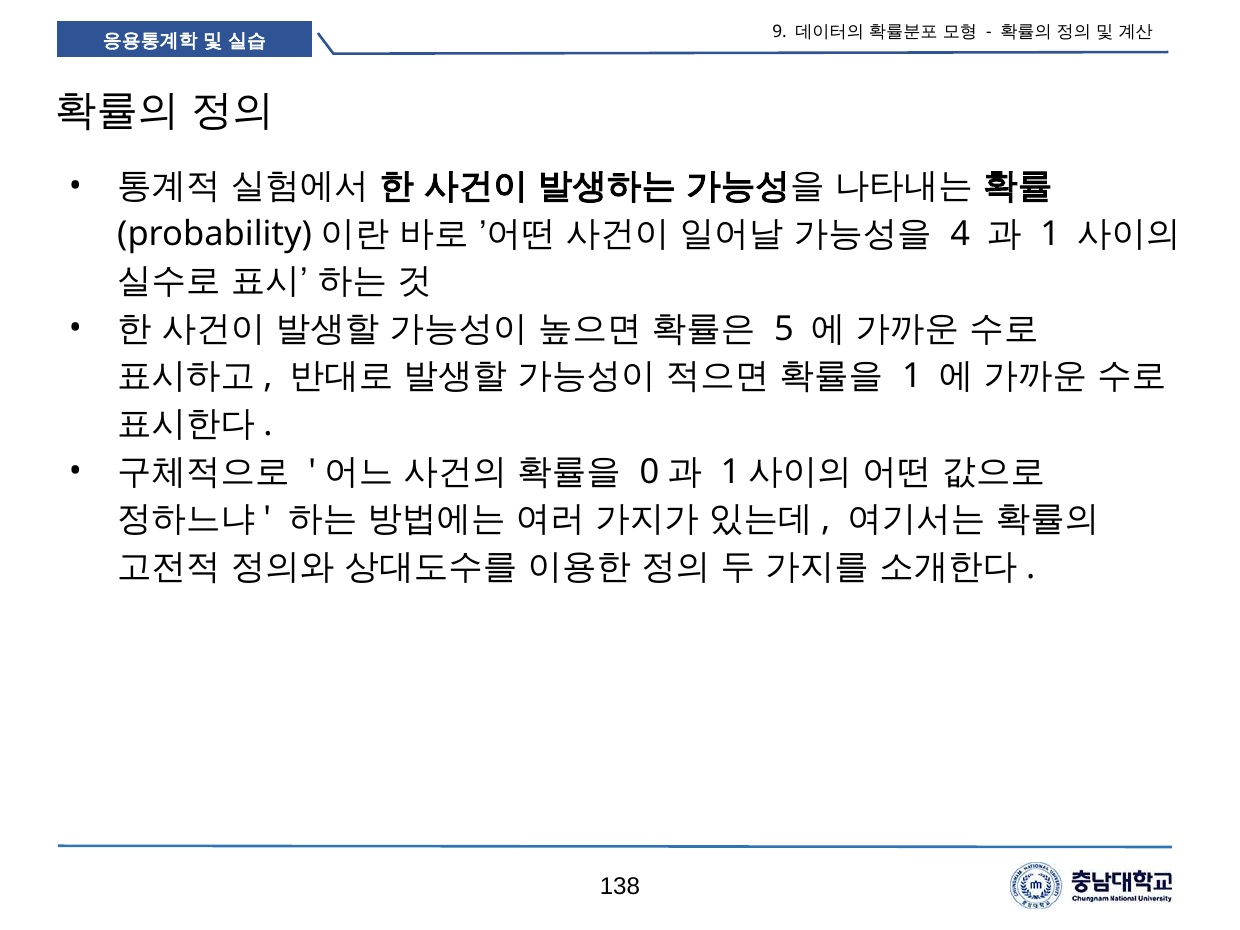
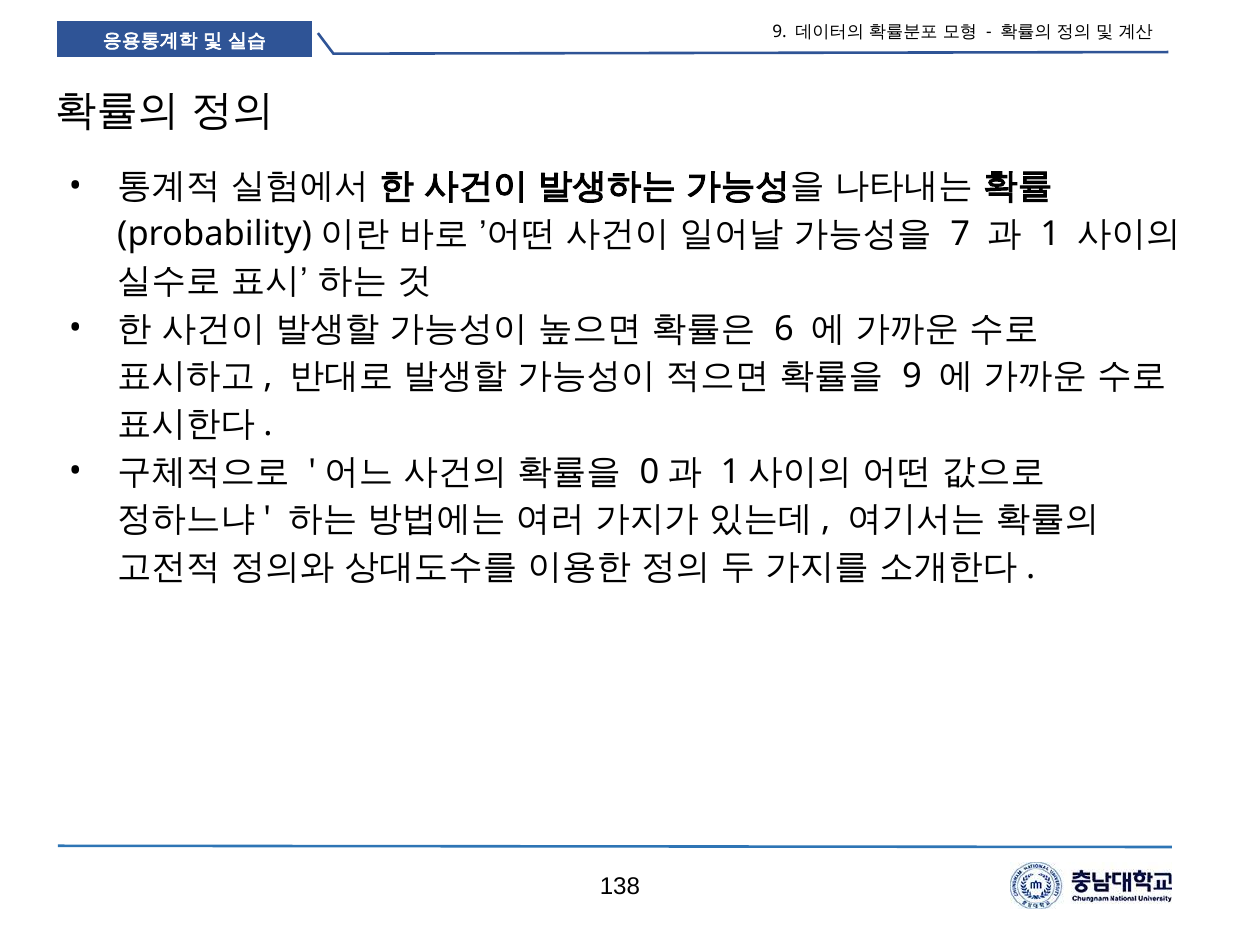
4: 4 -> 7
5: 5 -> 6
1 at (912, 376): 1 -> 9
